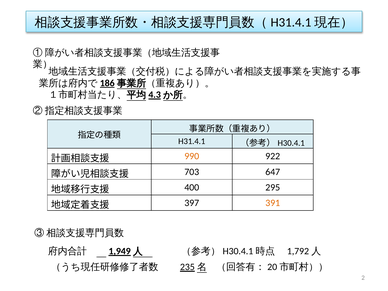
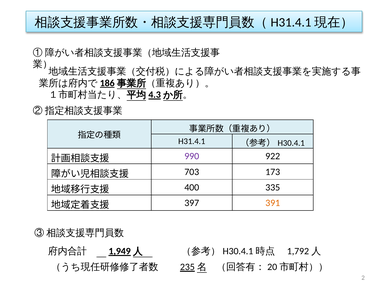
990 colour: orange -> purple
647: 647 -> 173
295: 295 -> 335
